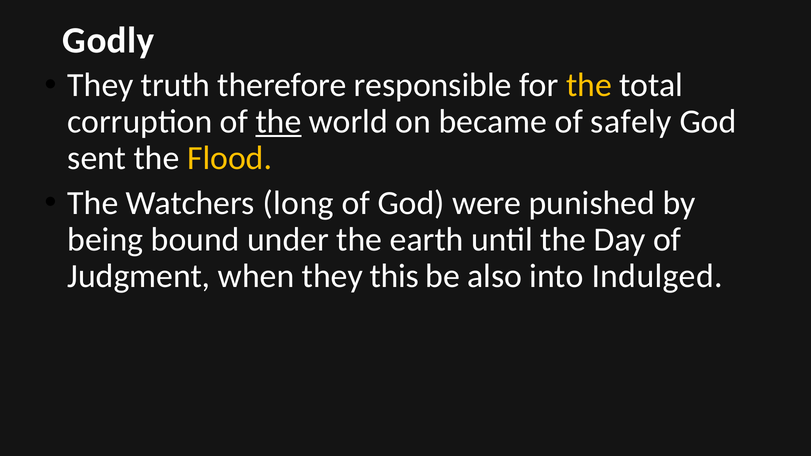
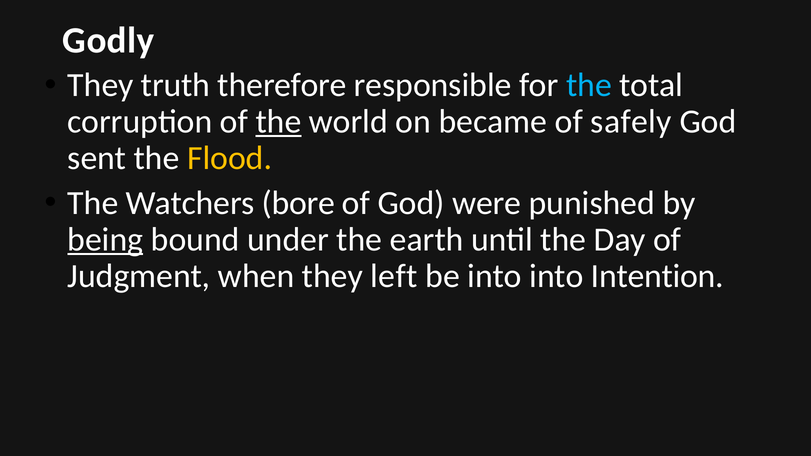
the at (589, 85) colour: yellow -> light blue
long: long -> bore
being underline: none -> present
this: this -> left
be also: also -> into
Indulged: Indulged -> Intention
